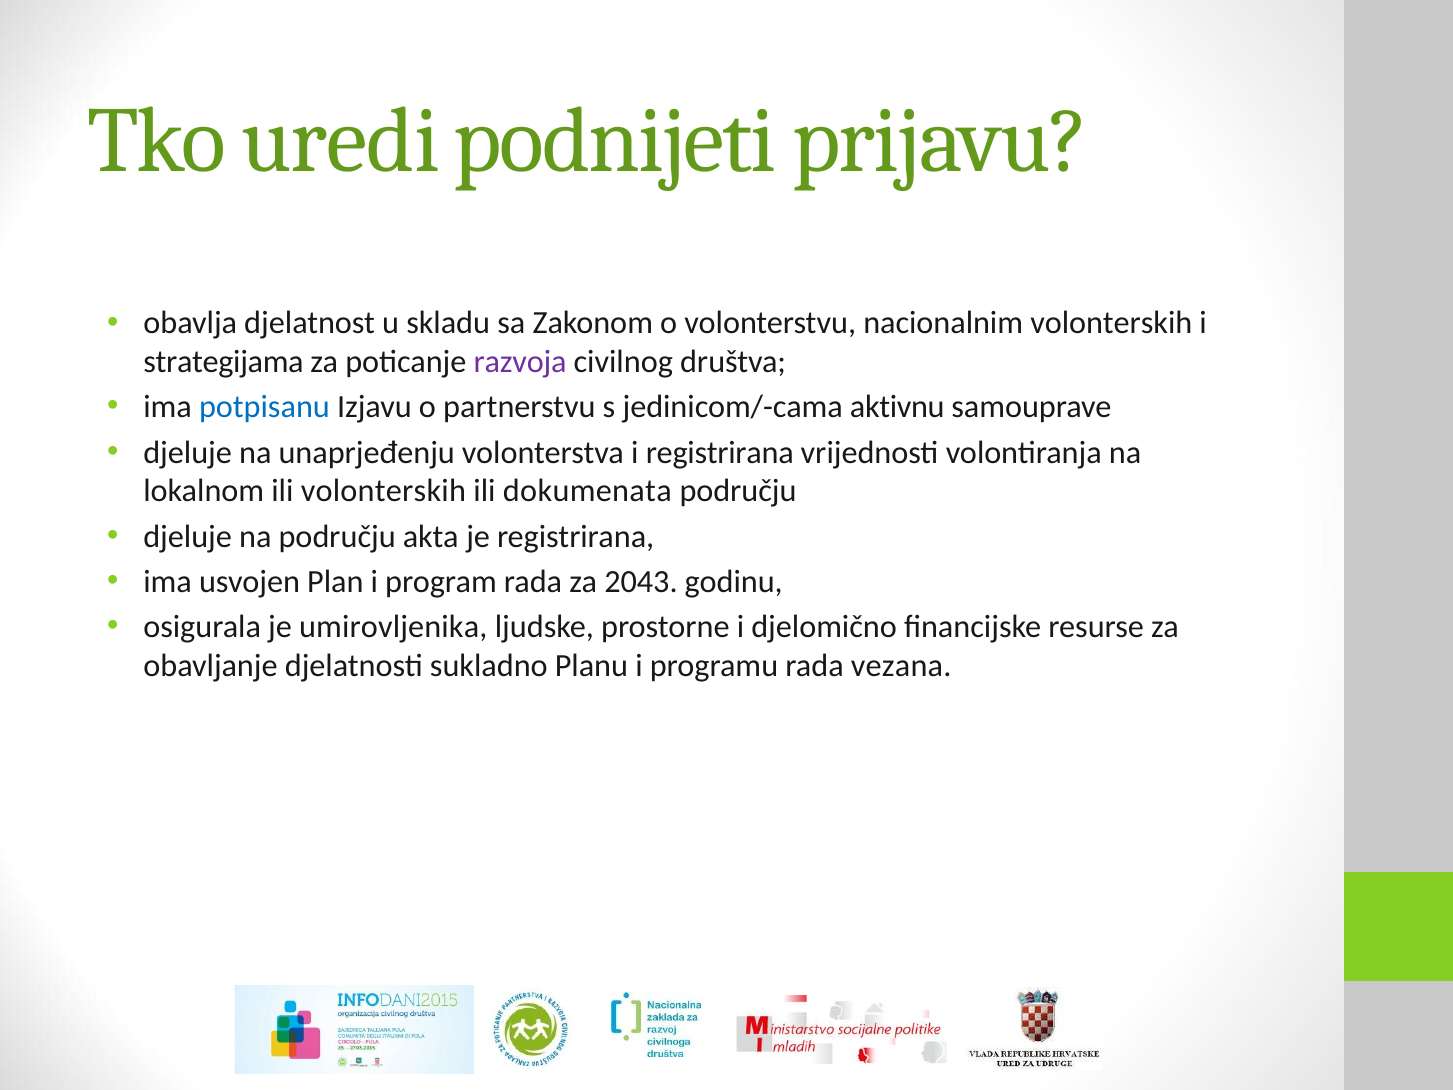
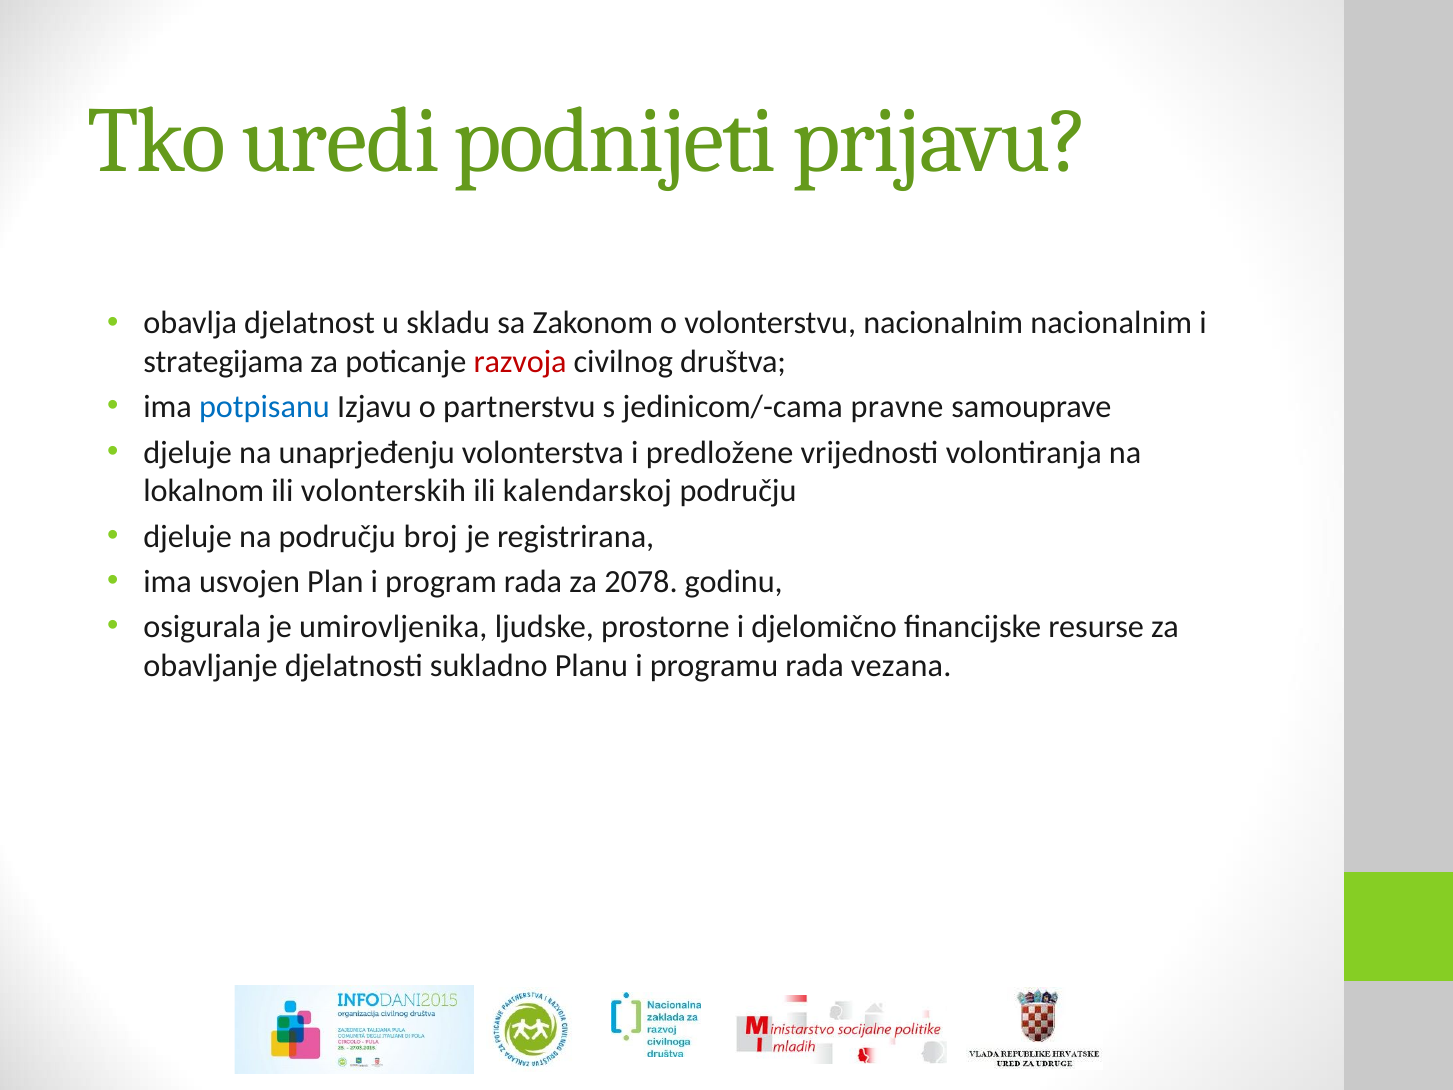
nacionalnim volonterskih: volonterskih -> nacionalnim
razvoja colour: purple -> red
aktivnu: aktivnu -> pravne
i registrirana: registrirana -> predložene
dokumenata: dokumenata -> kalendarskoj
akta: akta -> broj
2043: 2043 -> 2078
